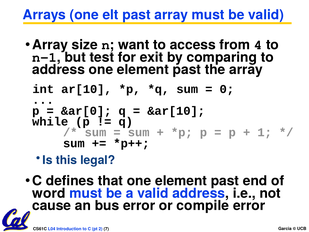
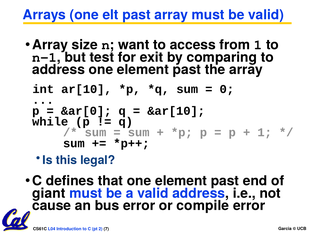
from 4: 4 -> 1
word: word -> giant
